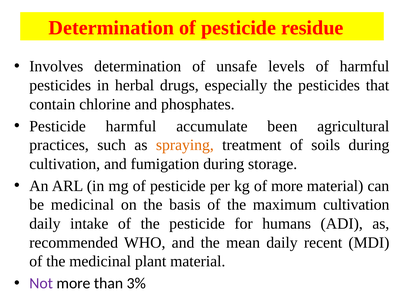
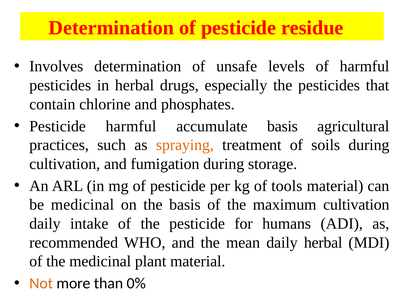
accumulate been: been -> basis
of more: more -> tools
daily recent: recent -> herbal
Not colour: purple -> orange
3%: 3% -> 0%
